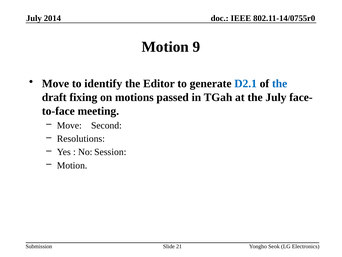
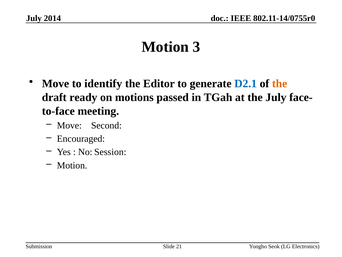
9: 9 -> 3
the at (280, 83) colour: blue -> orange
fixing: fixing -> ready
Resolutions: Resolutions -> Encouraged
